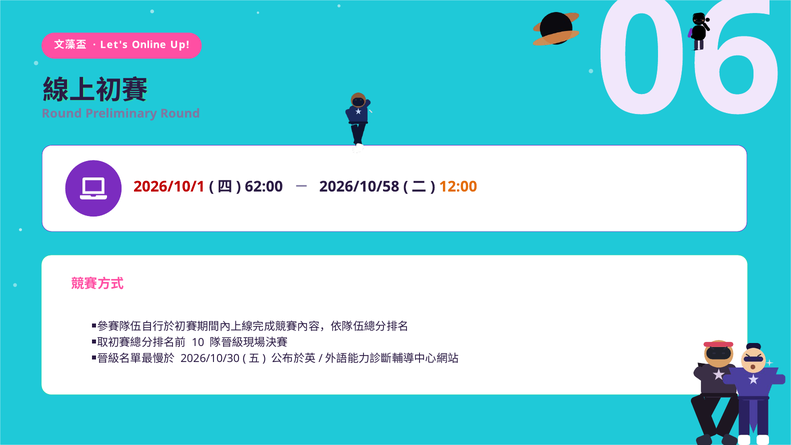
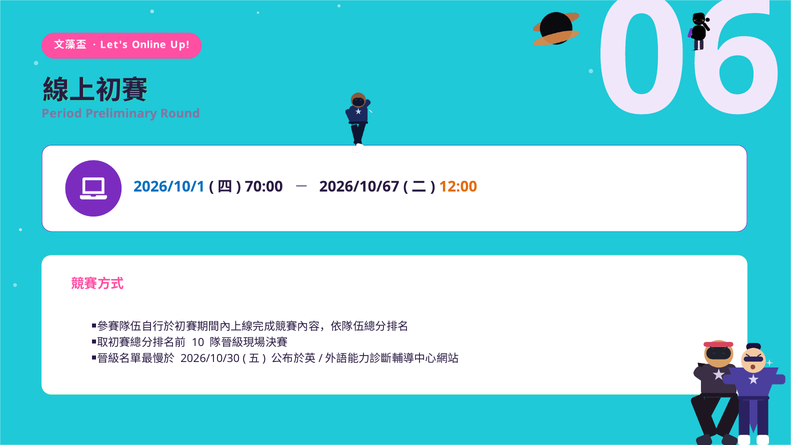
Round at (62, 114): Round -> Period
2026/10/1 colour: red -> blue
62:00: 62:00 -> 70:00
2026/10/58: 2026/10/58 -> 2026/10/67
